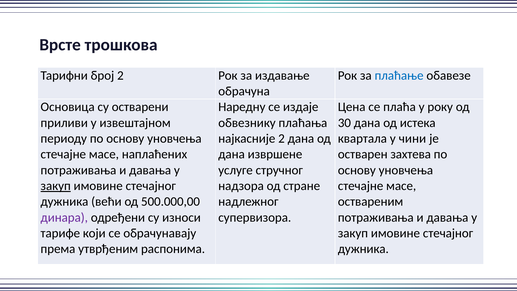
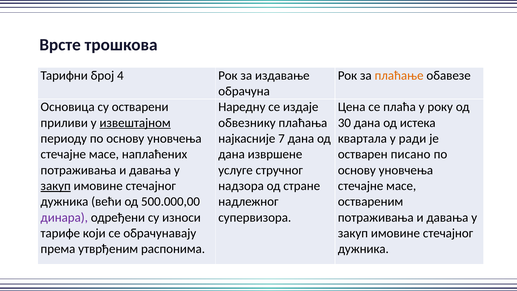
број 2: 2 -> 4
плаћање colour: blue -> orange
извештајном underline: none -> present
најкасније 2: 2 -> 7
чини: чини -> ради
захтева: захтева -> писано
